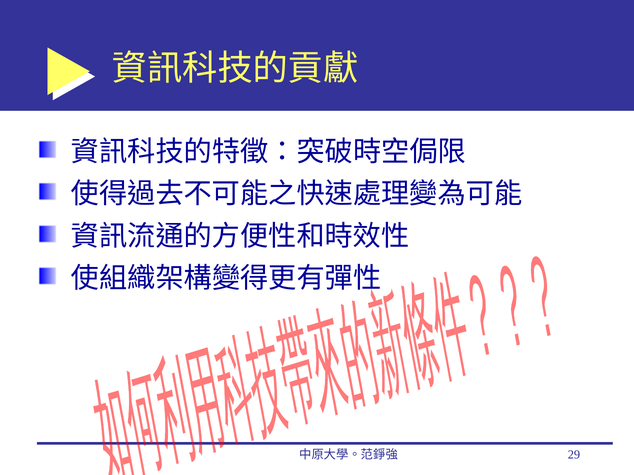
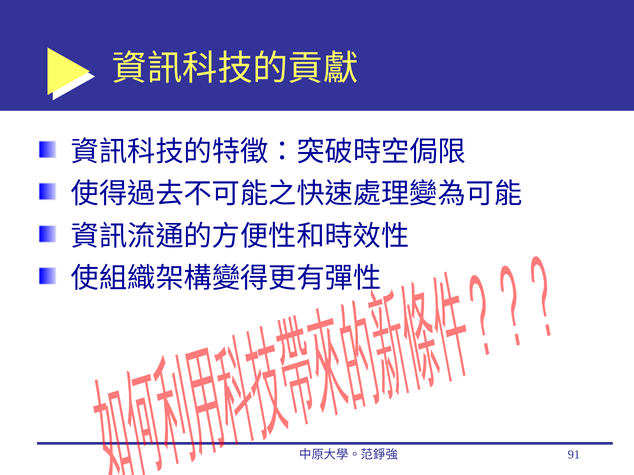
29: 29 -> 91
